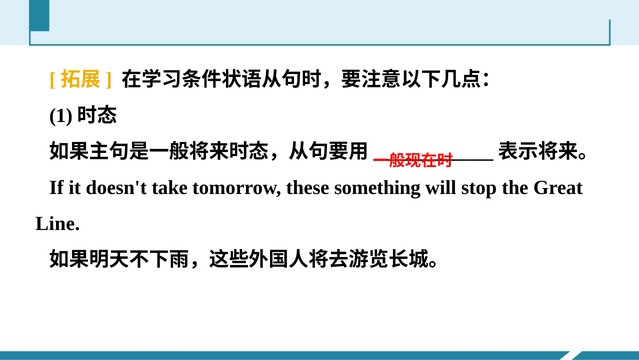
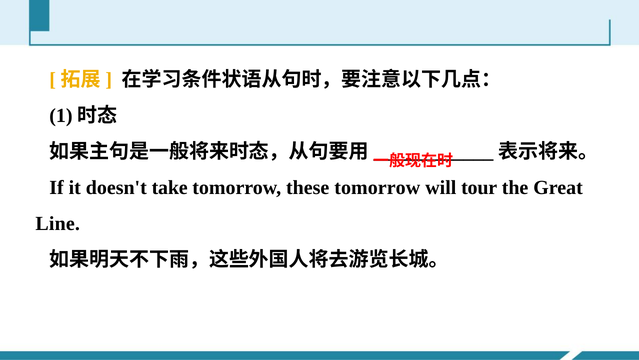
these something: something -> tomorrow
stop: stop -> tour
